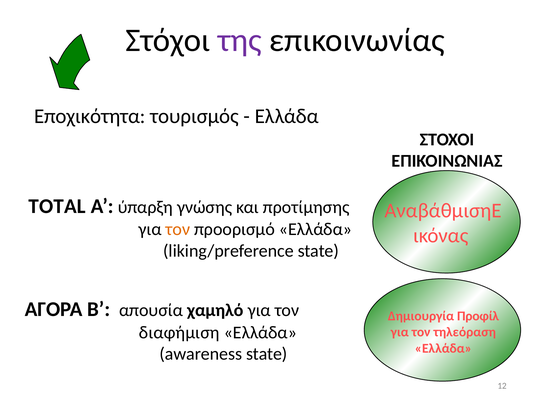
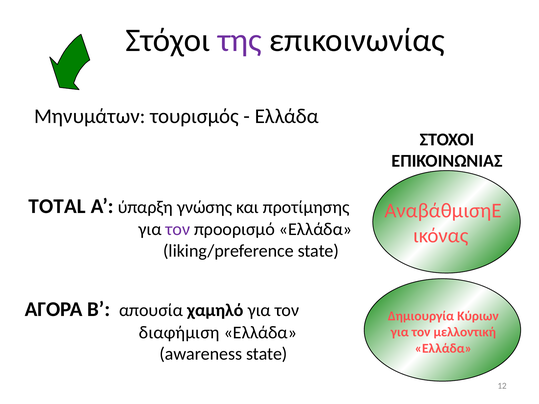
Εποχικότητα: Εποχικότητα -> Μηνυμάτων
τον at (178, 229) colour: orange -> purple
Προφίλ: Προφίλ -> Κύριων
τηλεόραση: τηλεόραση -> μελλοντική
